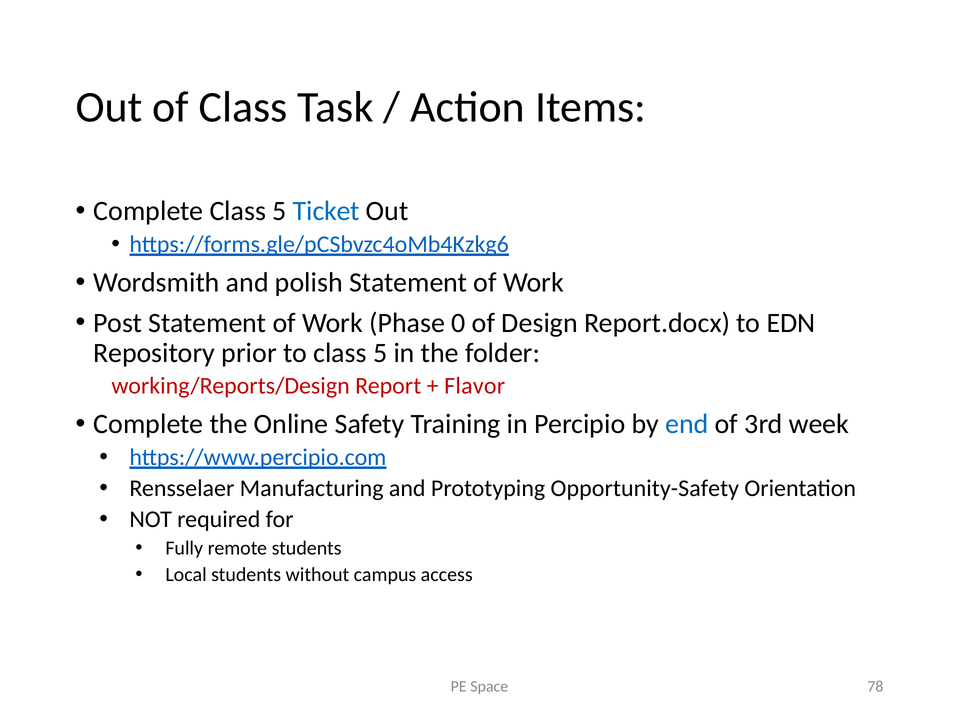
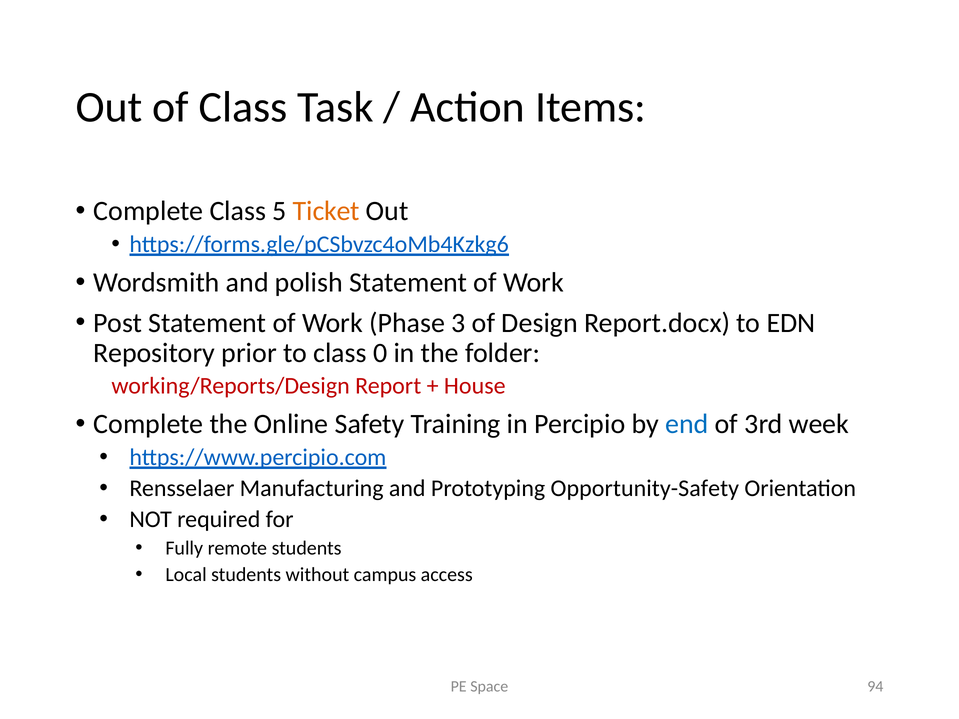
Ticket colour: blue -> orange
0: 0 -> 3
to class 5: 5 -> 0
Flavor: Flavor -> House
78: 78 -> 94
